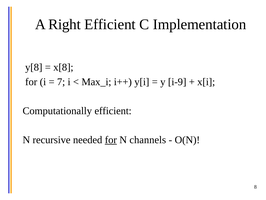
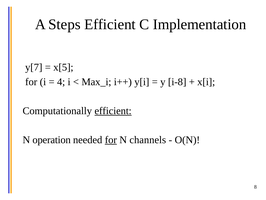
Right: Right -> Steps
y[8: y[8 -> y[7
x[8: x[8 -> x[5
7: 7 -> 4
i-9: i-9 -> i-8
efficient at (113, 111) underline: none -> present
recursive: recursive -> operation
